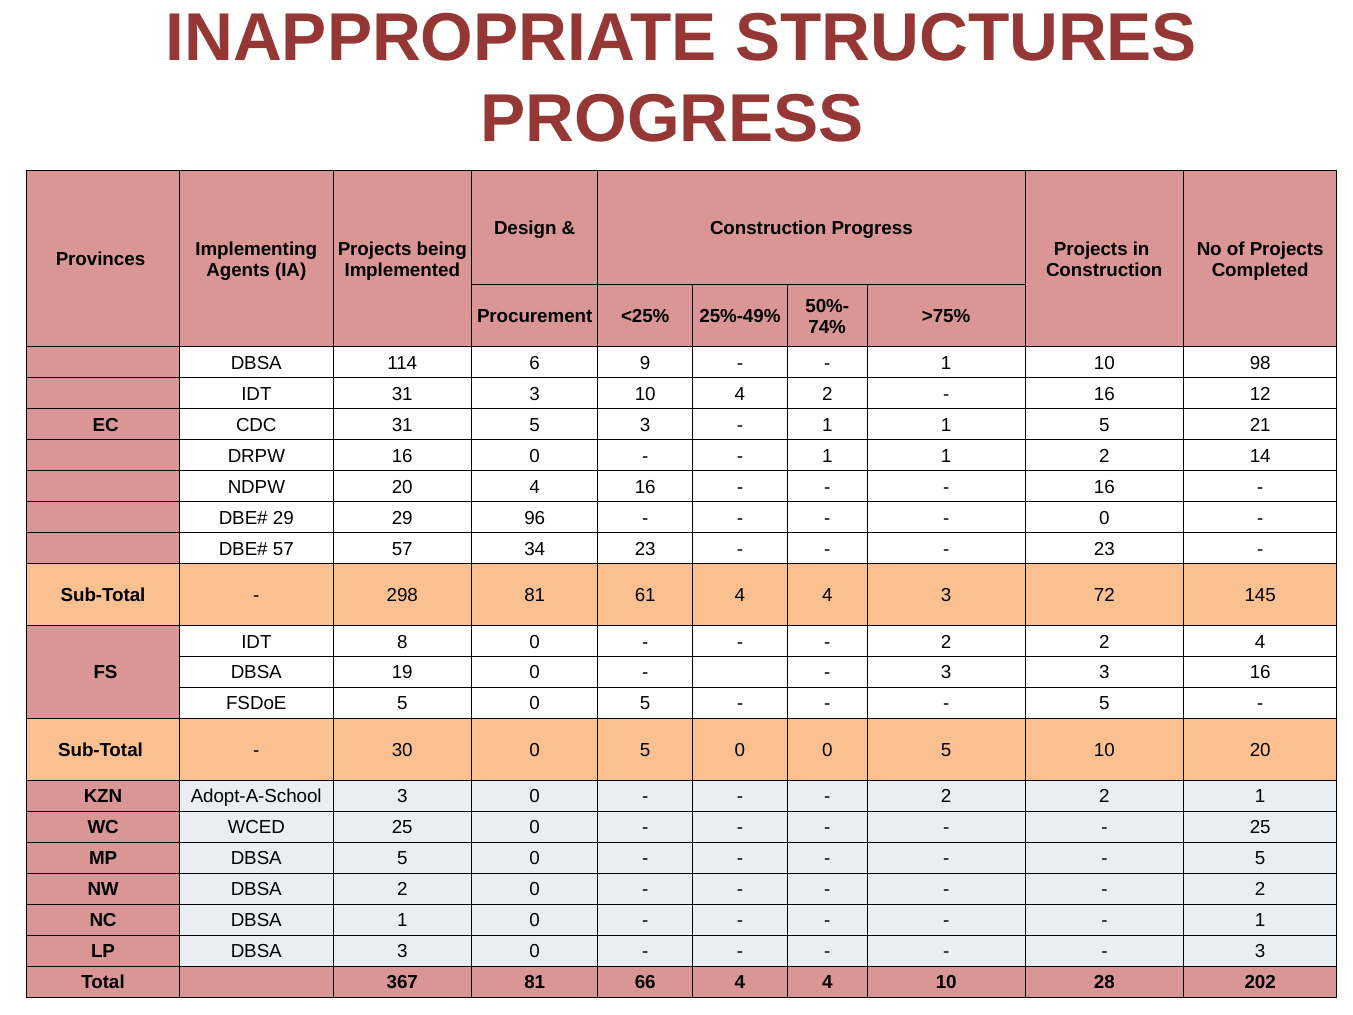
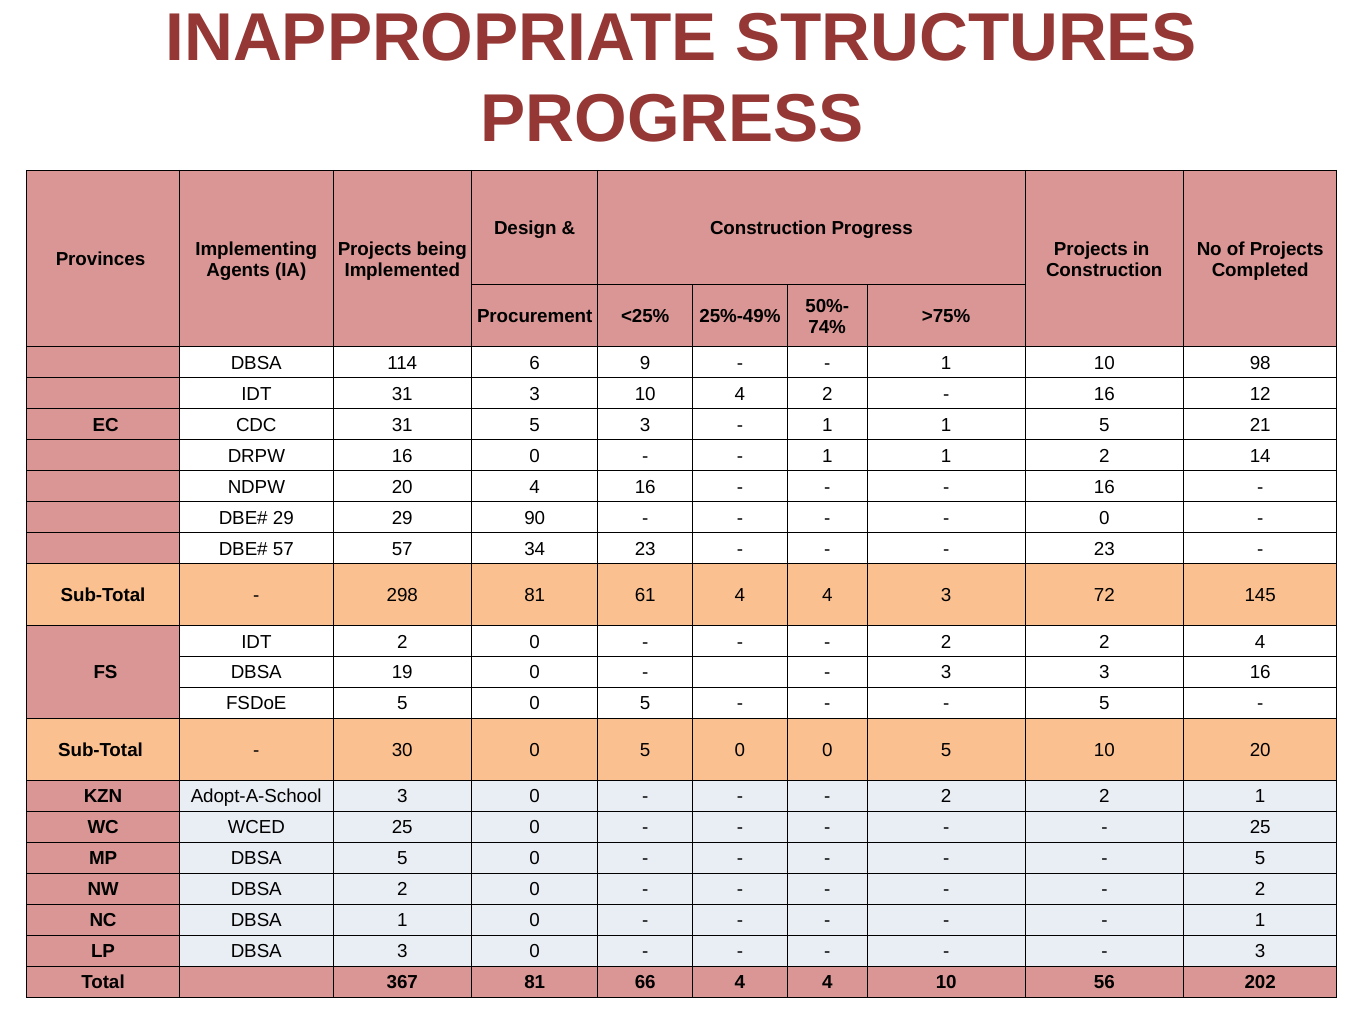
96: 96 -> 90
IDT 8: 8 -> 2
28: 28 -> 56
